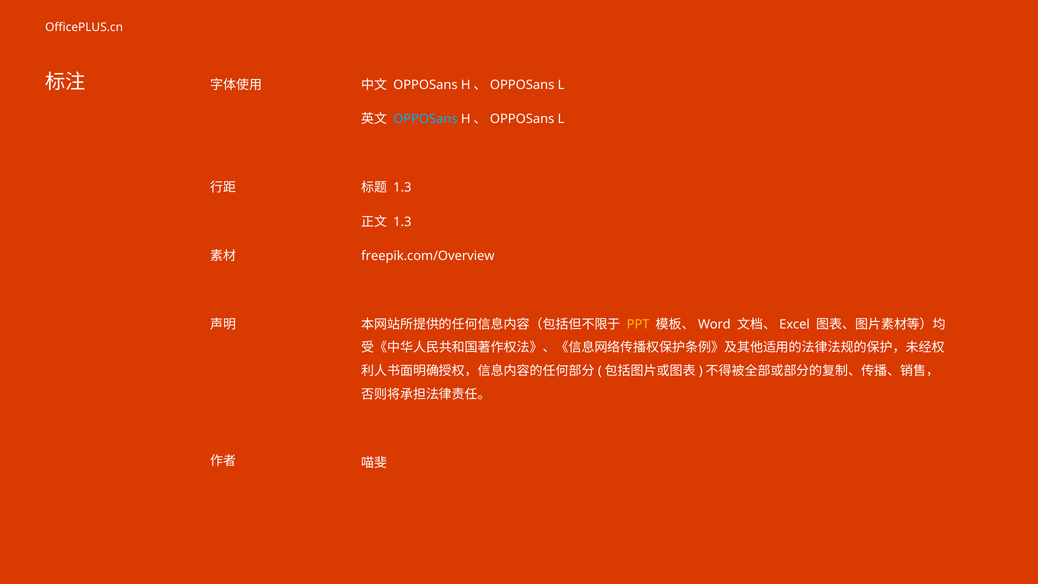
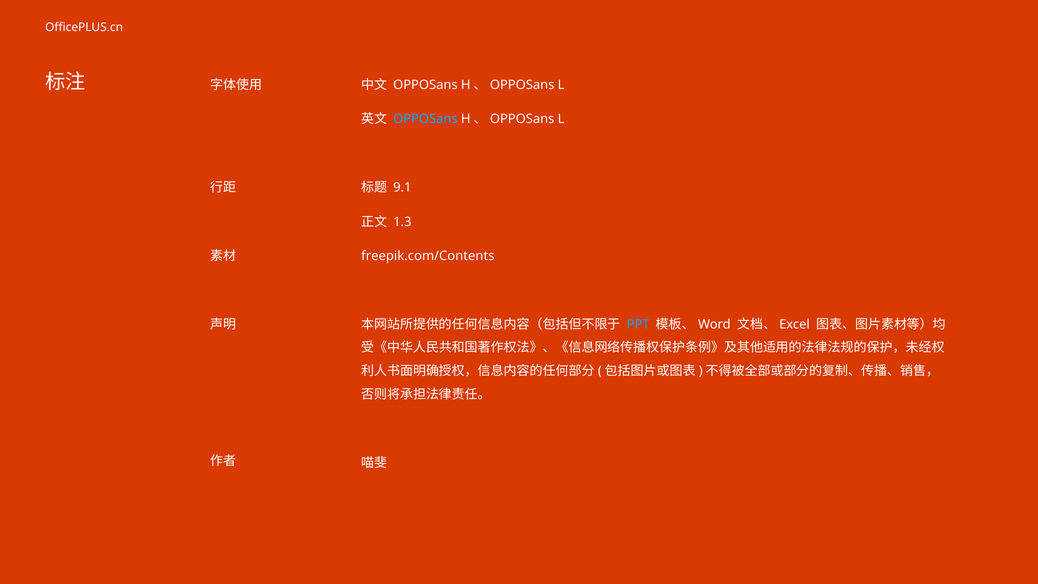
1.3 at (402, 188): 1.3 -> 9.1
freepik.com/Overview: freepik.com/Overview -> freepik.com/Contents
PPT colour: yellow -> light blue
